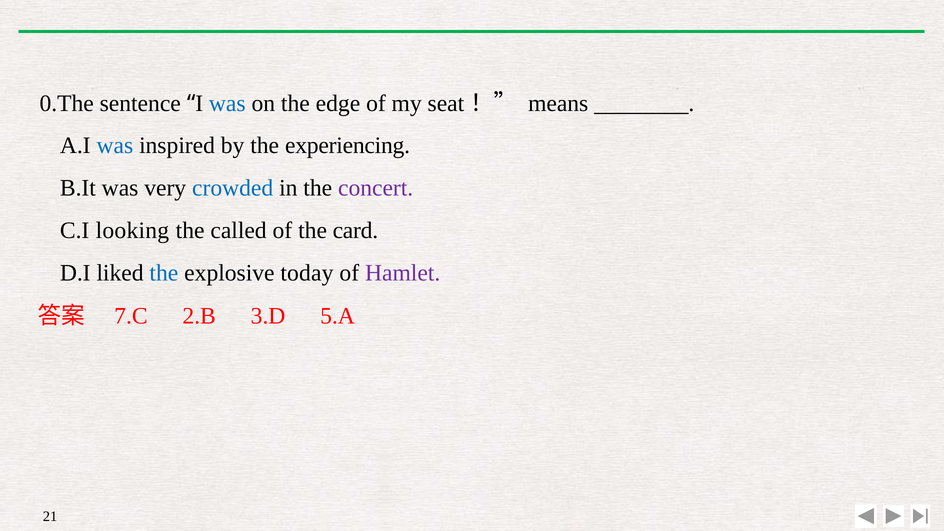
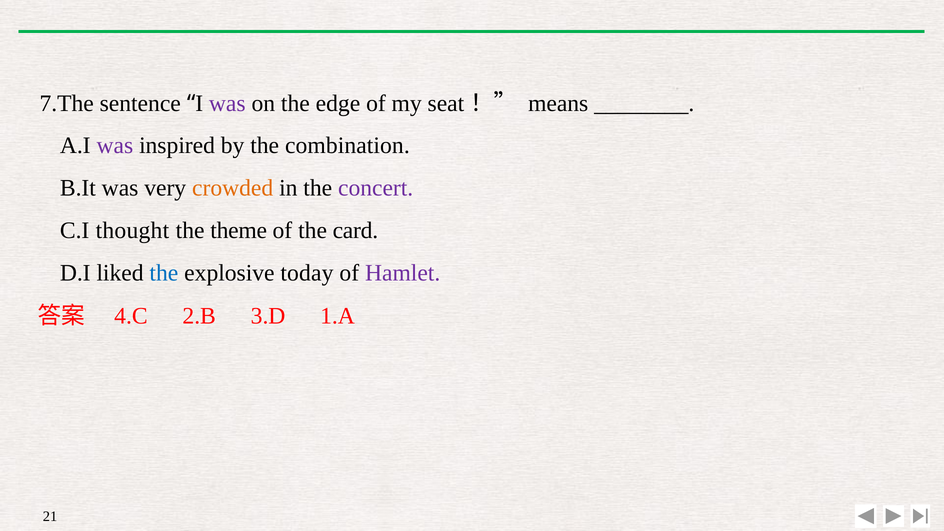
0.The: 0.The -> 7.The
was at (227, 104) colour: blue -> purple
was at (115, 145) colour: blue -> purple
experiencing: experiencing -> combination
crowded colour: blue -> orange
looking: looking -> thought
called: called -> theme
7.C: 7.C -> 4.C
5.A: 5.A -> 1.A
